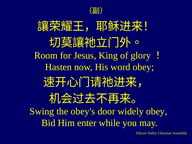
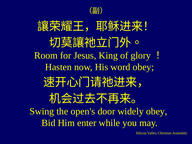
obey's: obey's -> open's
